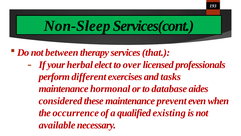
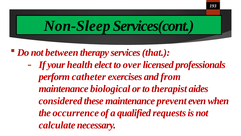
herbal: herbal -> health
different: different -> catheter
tasks: tasks -> from
hormonal: hormonal -> biological
database: database -> therapist
existing: existing -> requests
available: available -> calculate
